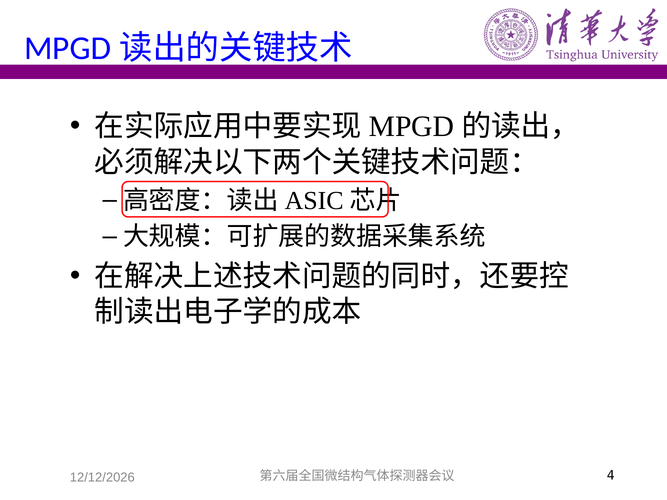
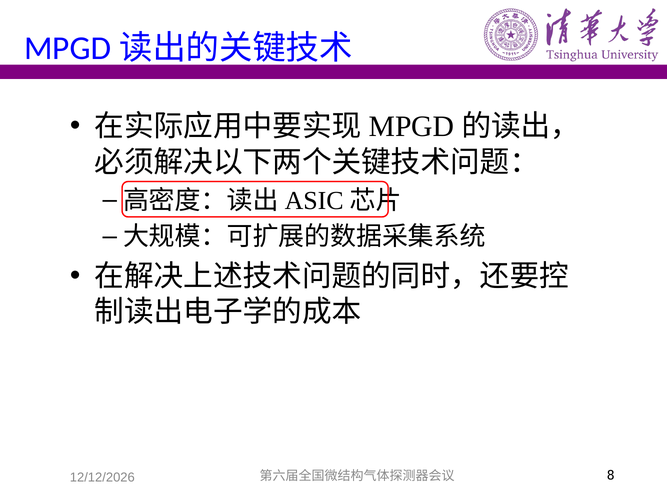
4: 4 -> 8
